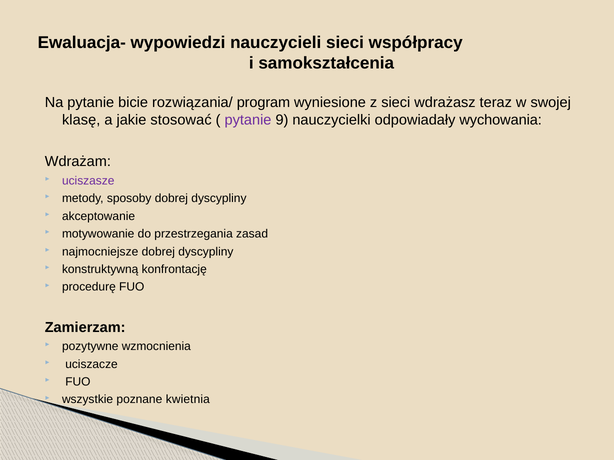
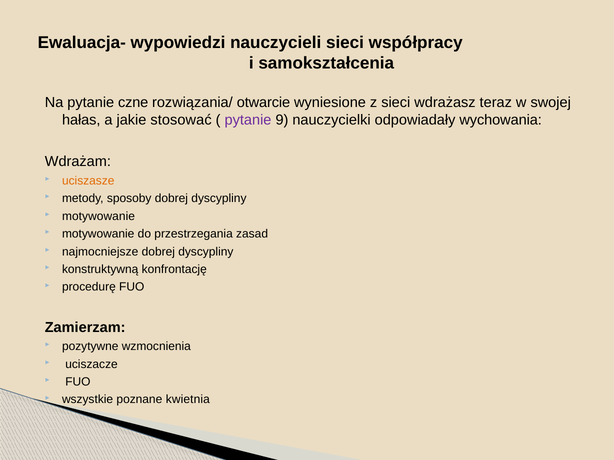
bicie: bicie -> czne
program: program -> otwarcie
klasę: klasę -> hałas
uciszasze colour: purple -> orange
akceptowanie at (99, 216): akceptowanie -> motywowanie
